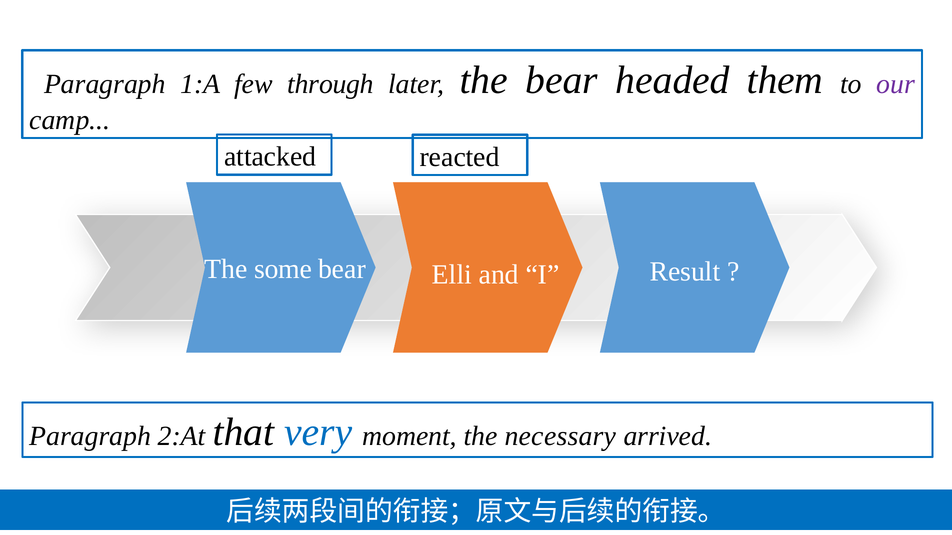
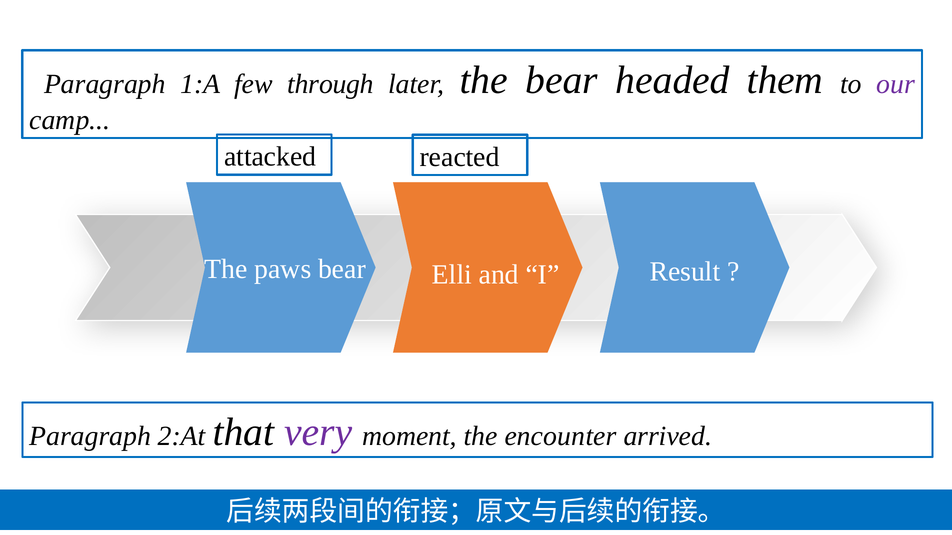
some: some -> paws
very colour: blue -> purple
necessary: necessary -> encounter
